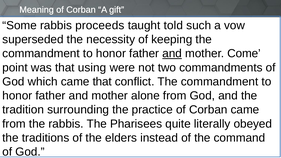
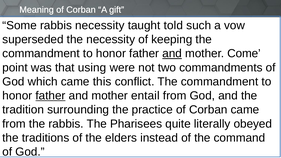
rabbis proceeds: proceeds -> necessity
came that: that -> this
father at (50, 96) underline: none -> present
alone: alone -> entail
